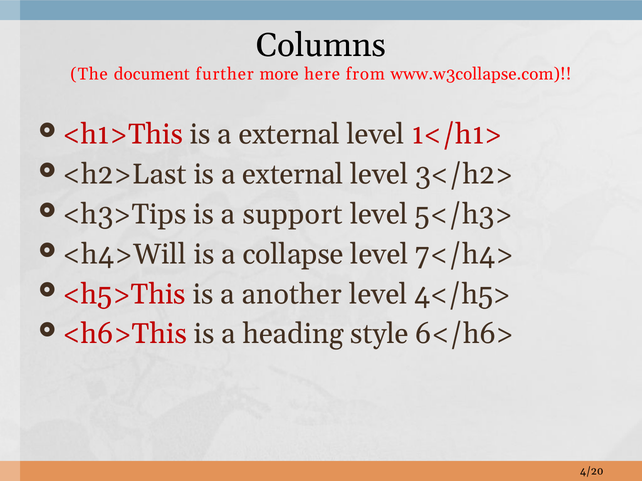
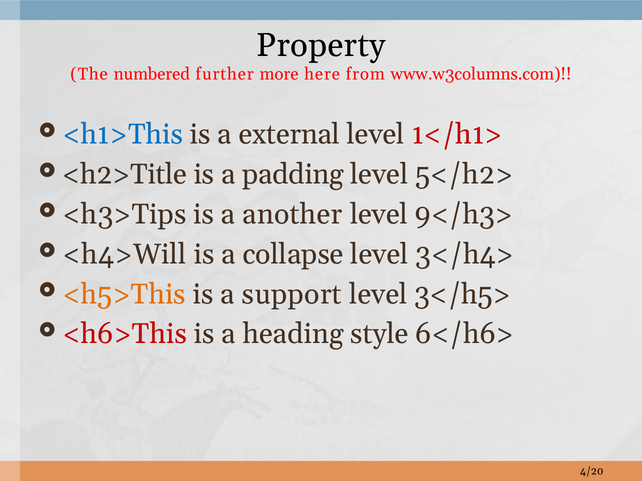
Columns: Columns -> Property
document: document -> numbered
www.w3collapse.com: www.w3collapse.com -> www.w3columns.com
<h1>This colour: red -> blue
<h2>Last: <h2>Last -> <h2>Title
external at (293, 175): external -> padding
3</h2>: 3</h2> -> 5</h2>
support: support -> another
5</h3>: 5</h3> -> 9</h3>
7</h4>: 7</h4> -> 3</h4>
<h5>This colour: red -> orange
another: another -> support
4</h5>: 4</h5> -> 3</h5>
